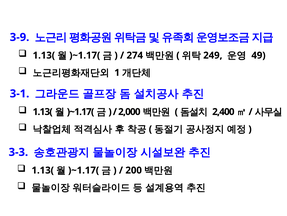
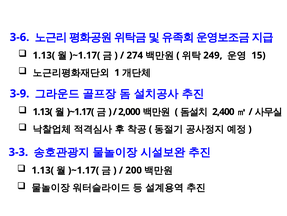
3-9: 3-9 -> 3-6
49: 49 -> 15
3-1: 3-1 -> 3-9
